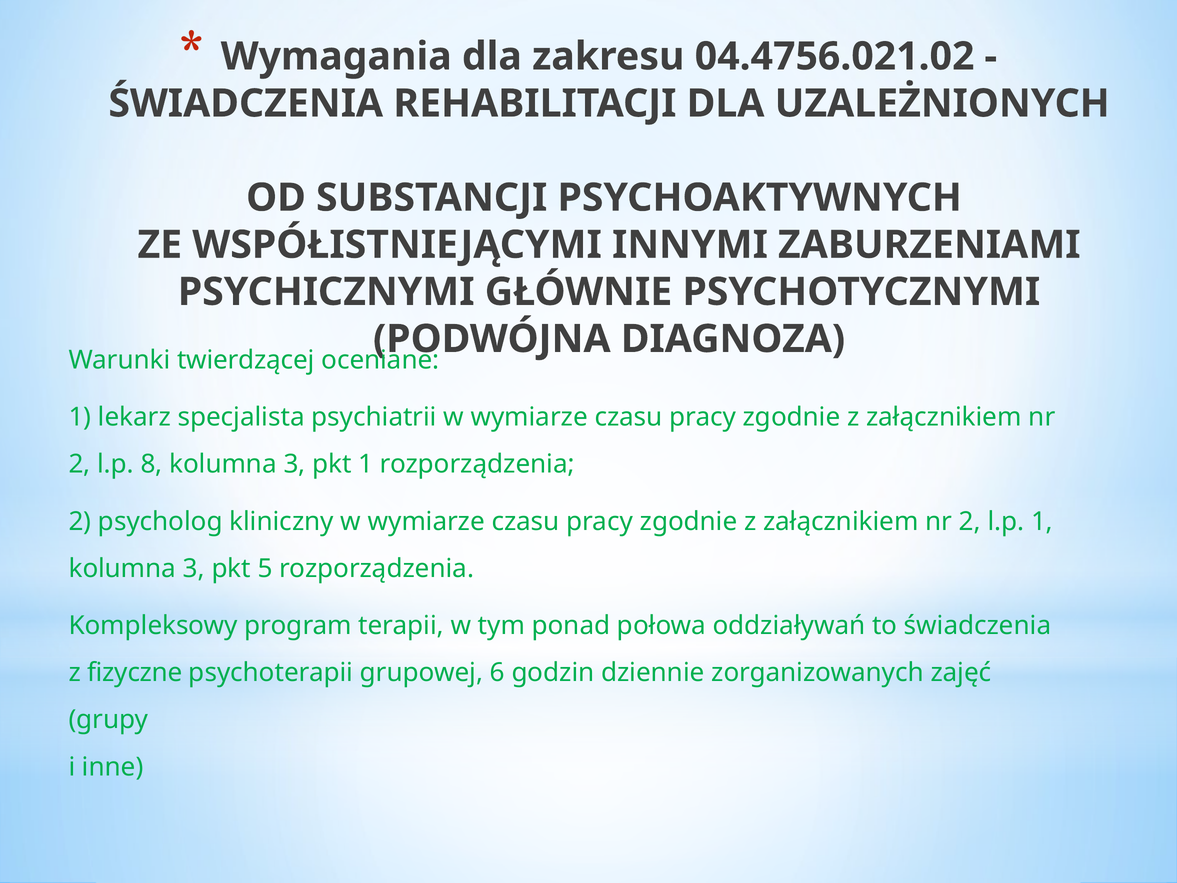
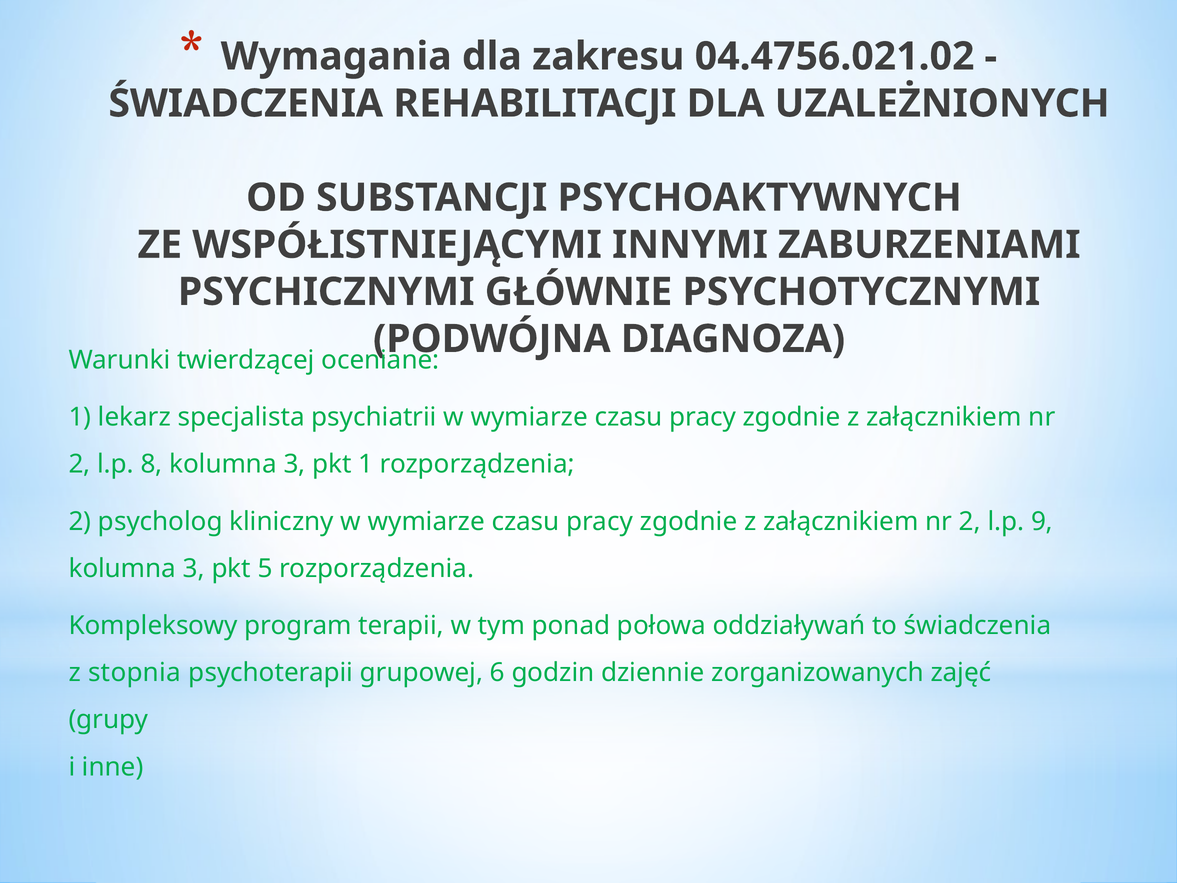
l.p 1: 1 -> 9
fizyczne: fizyczne -> stopnia
